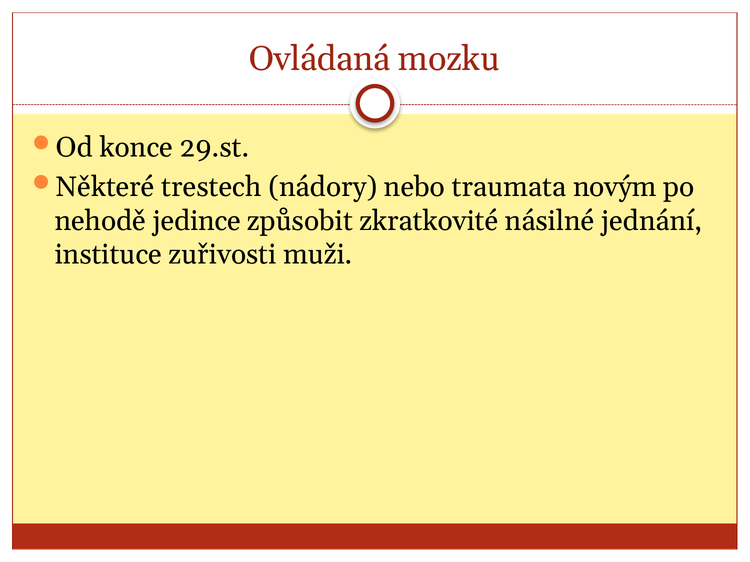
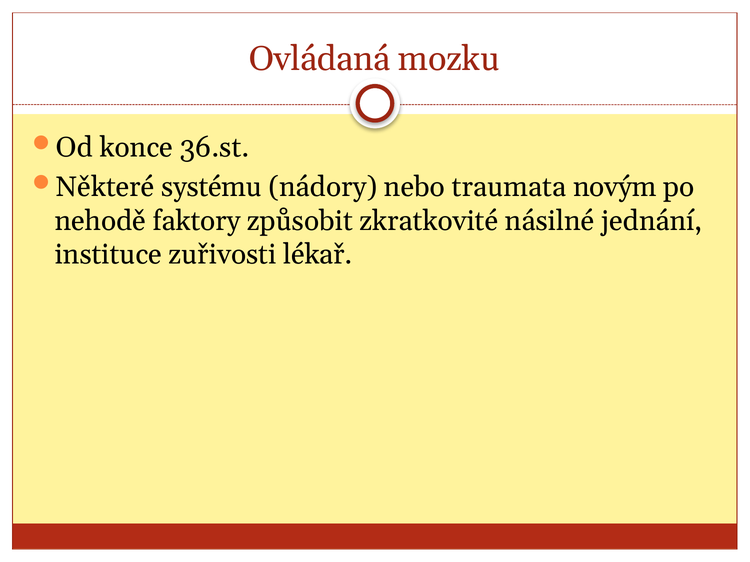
29.st: 29.st -> 36.st
trestech: trestech -> systému
jedince: jedince -> faktory
muži: muži -> lékař
